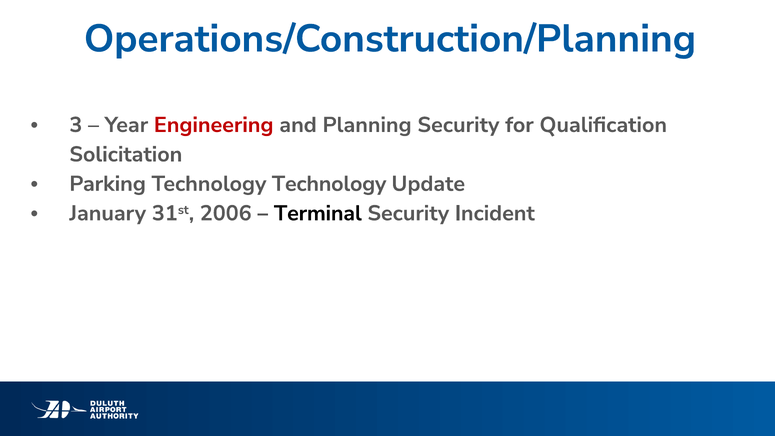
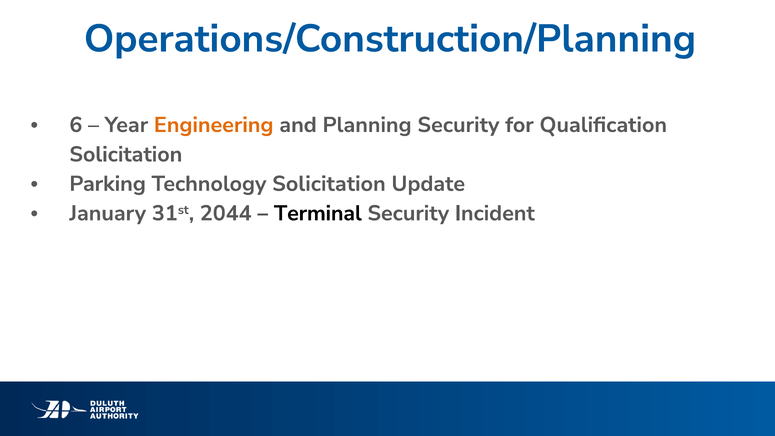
3: 3 -> 6
Engineering colour: red -> orange
Technology Technology: Technology -> Solicitation
2006: 2006 -> 2044
